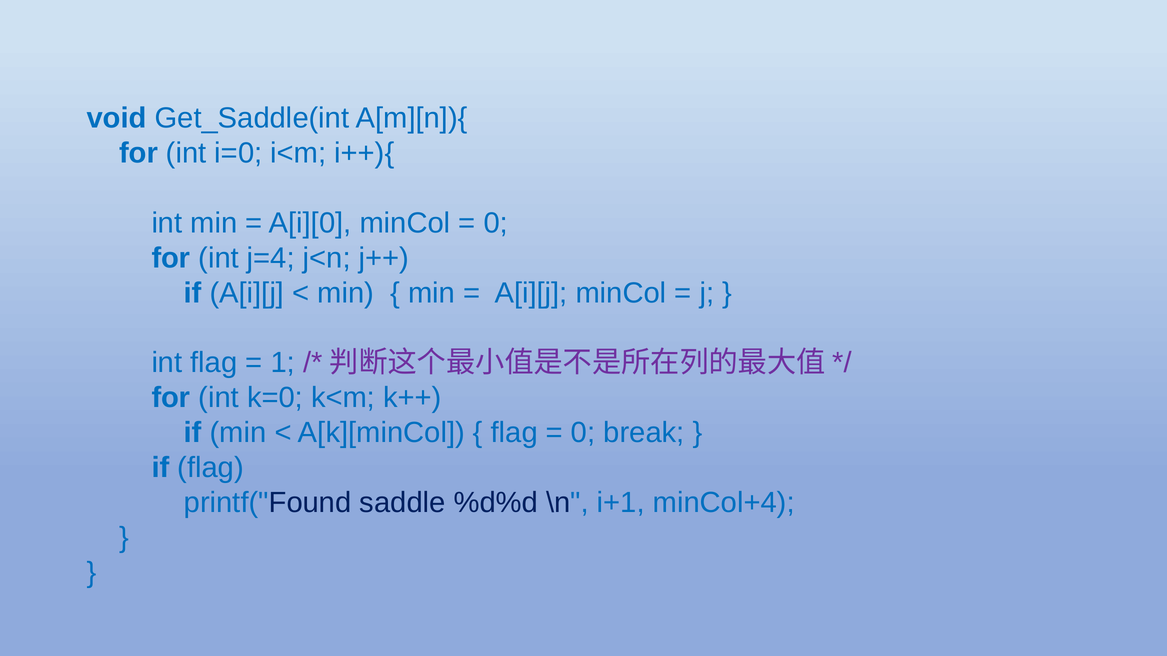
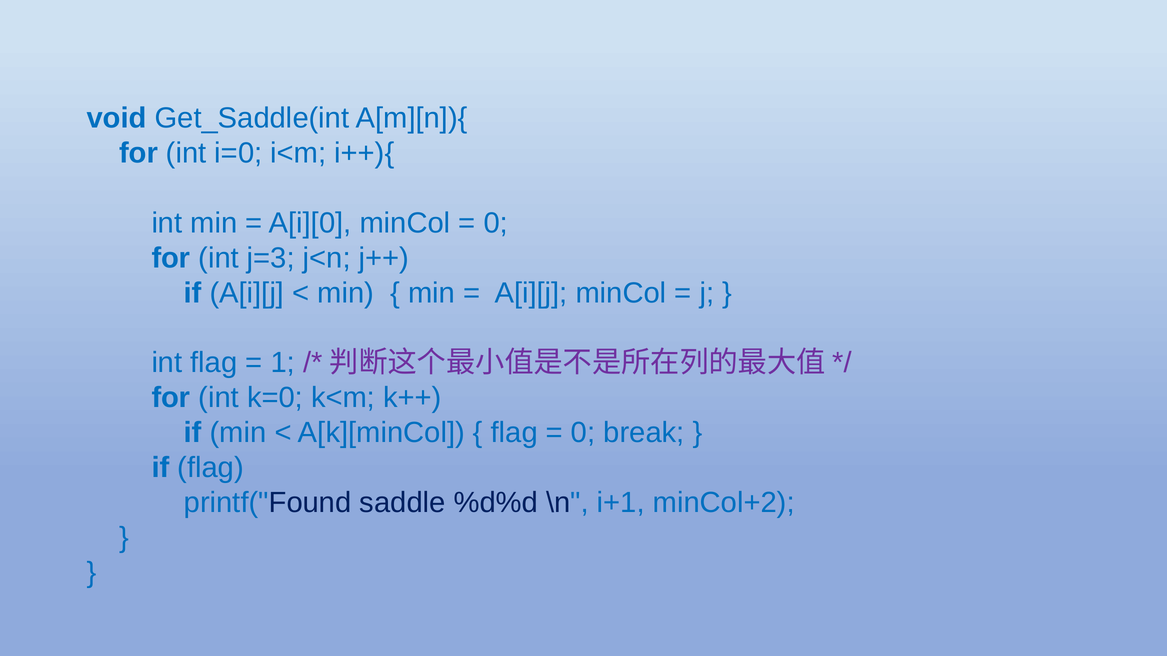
j=4: j=4 -> j=3
minCol+4: minCol+4 -> minCol+2
